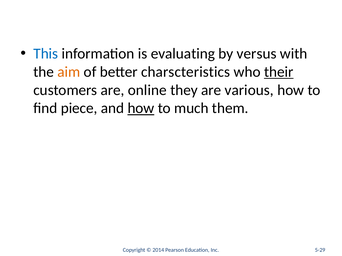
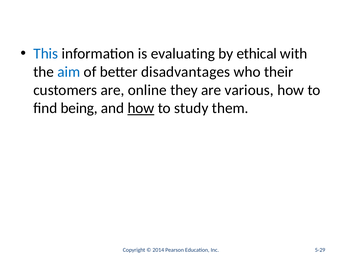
versus: versus -> ethical
aim colour: orange -> blue
charscteristics: charscteristics -> disadvantages
their underline: present -> none
piece: piece -> being
much: much -> study
